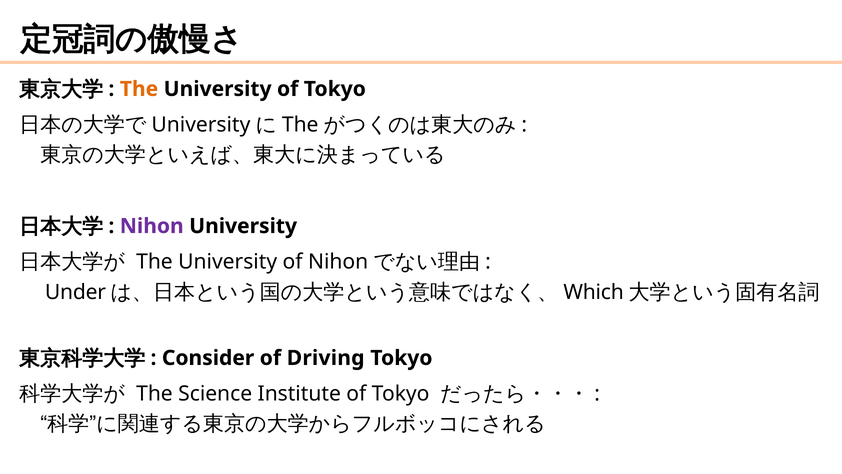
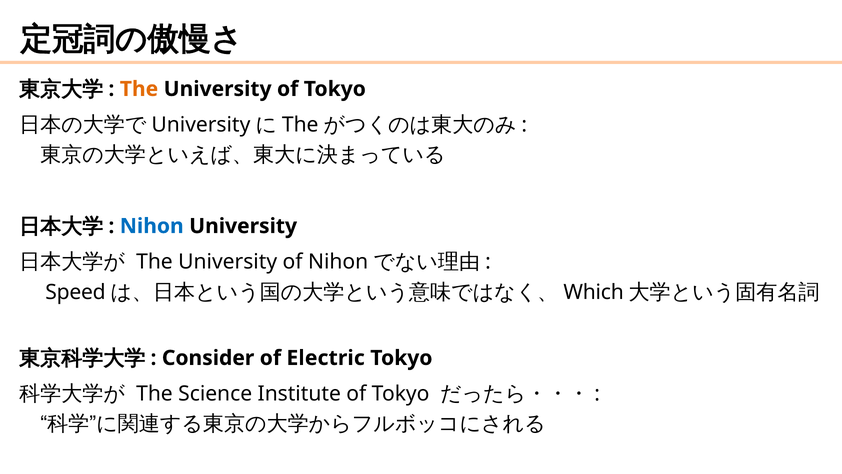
Nihon at (152, 226) colour: purple -> blue
Under: Under -> Speed
Driving: Driving -> Electric
